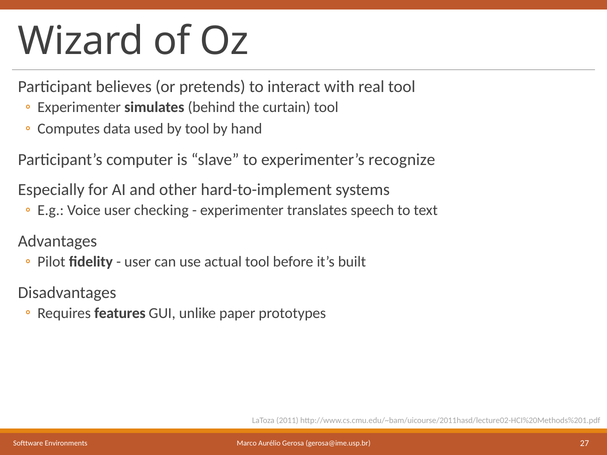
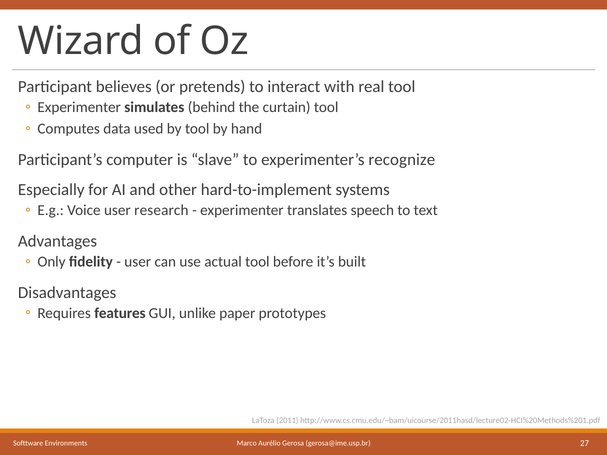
checking: checking -> research
Pilot: Pilot -> Only
